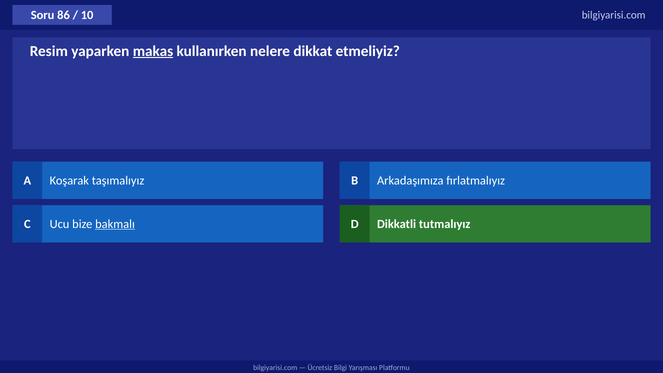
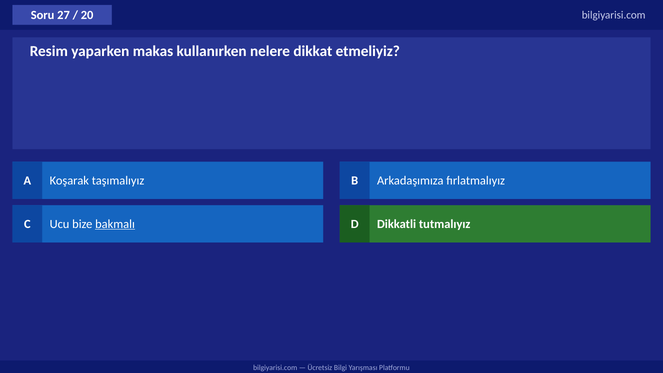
86: 86 -> 27
10: 10 -> 20
makas underline: present -> none
